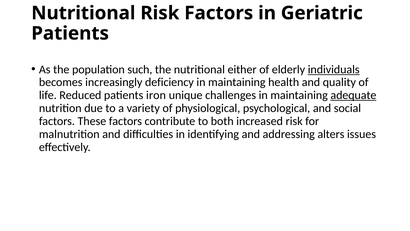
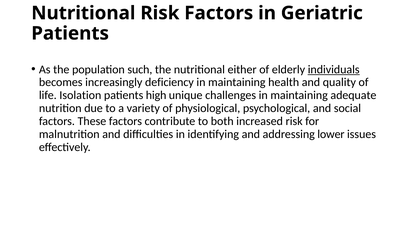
Reduced: Reduced -> Isolation
iron: iron -> high
adequate underline: present -> none
alters: alters -> lower
